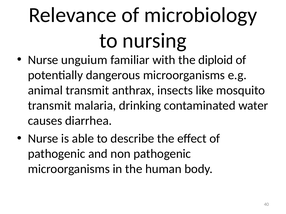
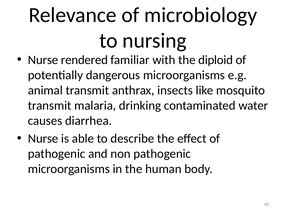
unguium: unguium -> rendered
